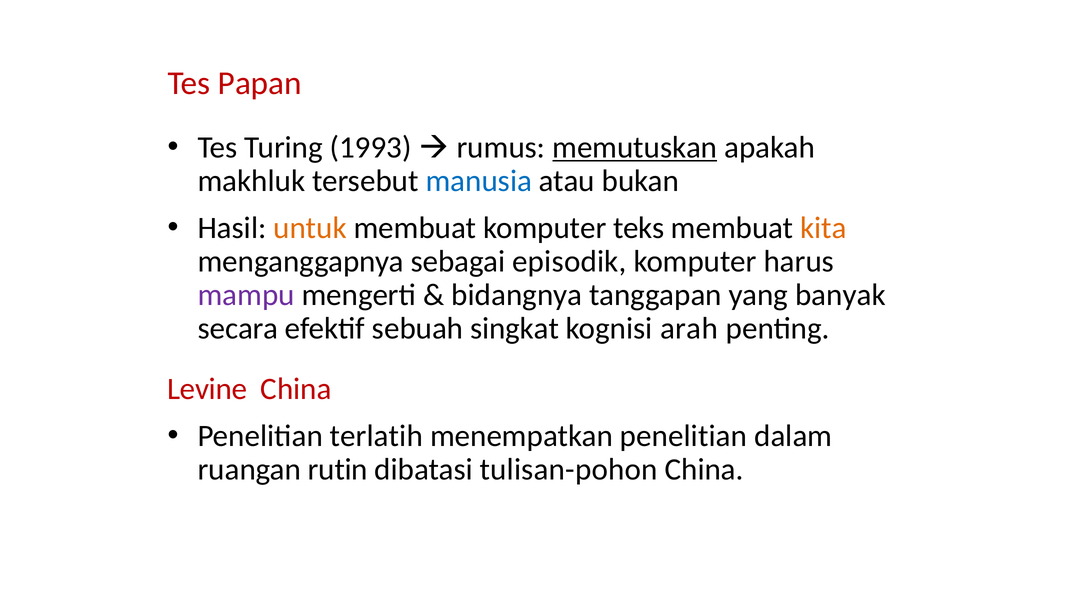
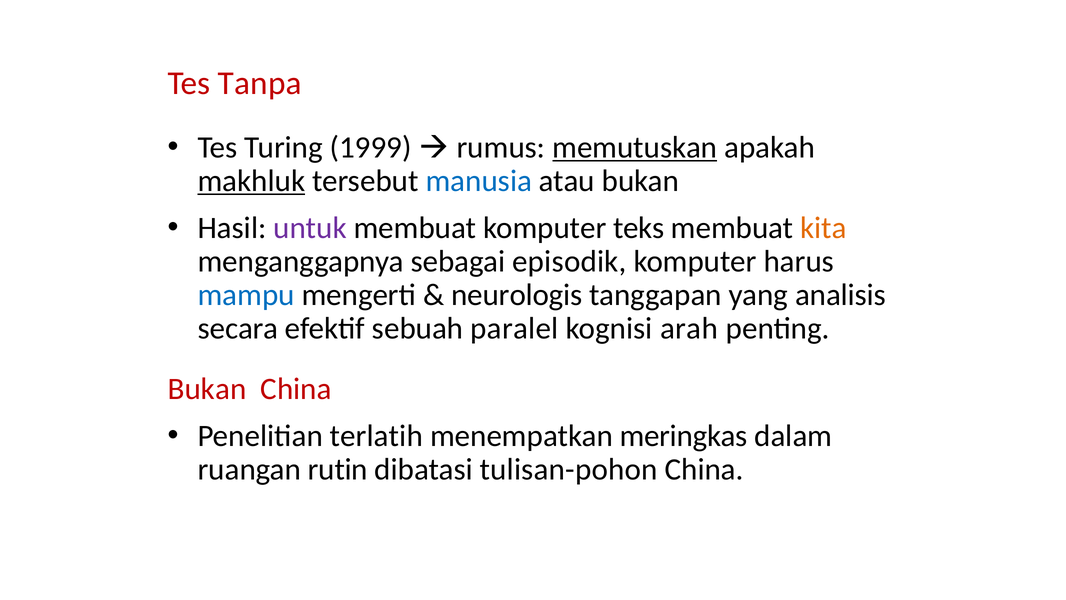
Papan: Papan -> Tanpa
1993: 1993 -> 1999
makhluk underline: none -> present
untuk colour: orange -> purple
mampu colour: purple -> blue
bidangnya: bidangnya -> neurologis
banyak: banyak -> analisis
singkat: singkat -> paralel
Levine at (207, 389): Levine -> Bukan
menempatkan penelitian: penelitian -> meringkas
